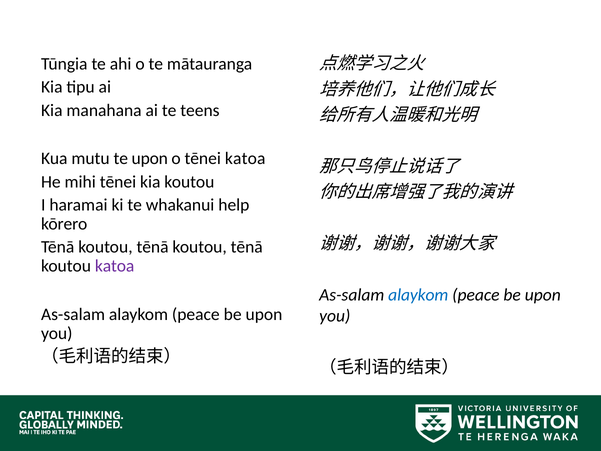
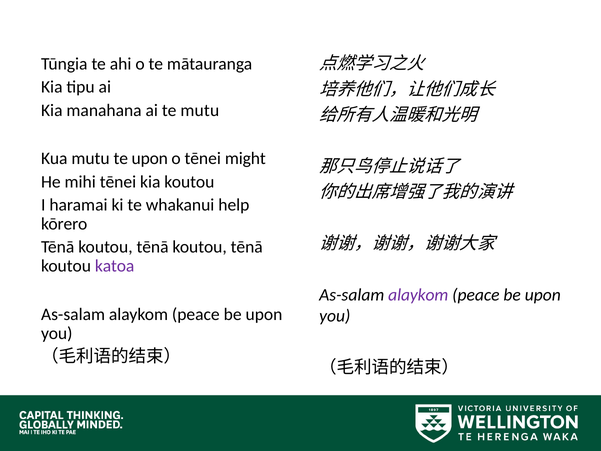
te teens: teens -> mutu
tēnei katoa: katoa -> might
alaykom at (418, 295) colour: blue -> purple
